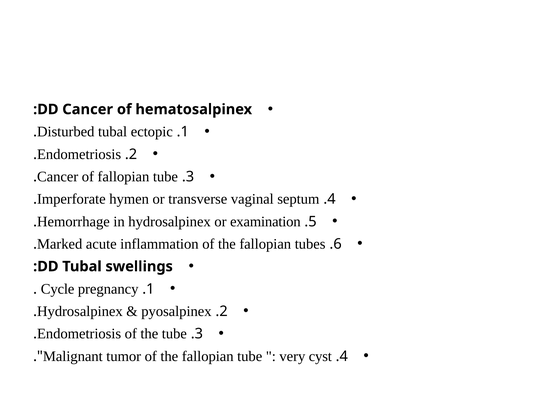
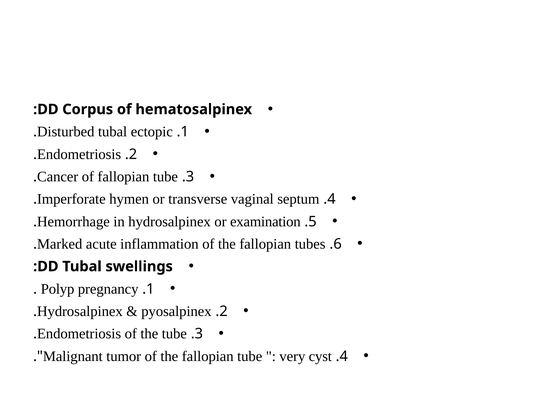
DD Cancer: Cancer -> Corpus
Cycle: Cycle -> Polyp
